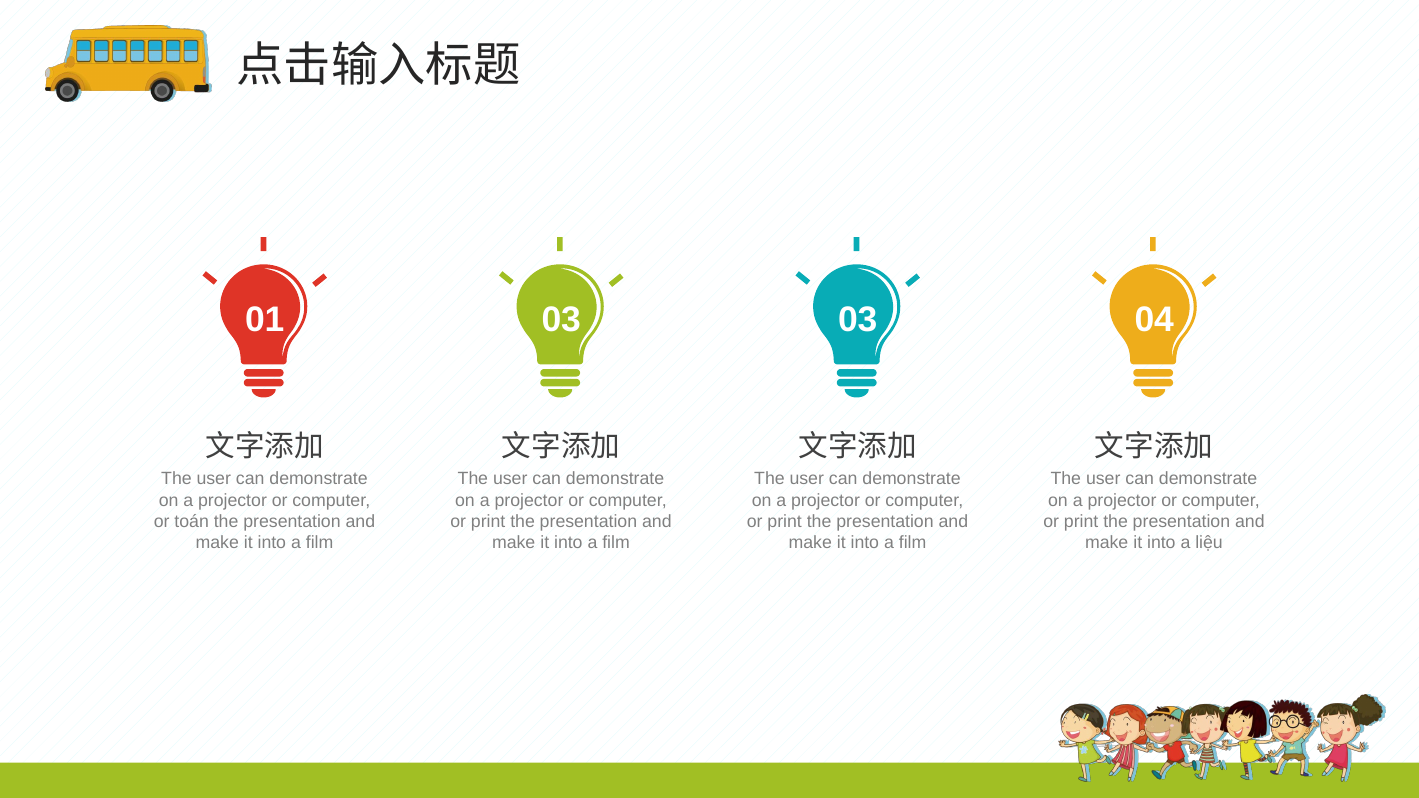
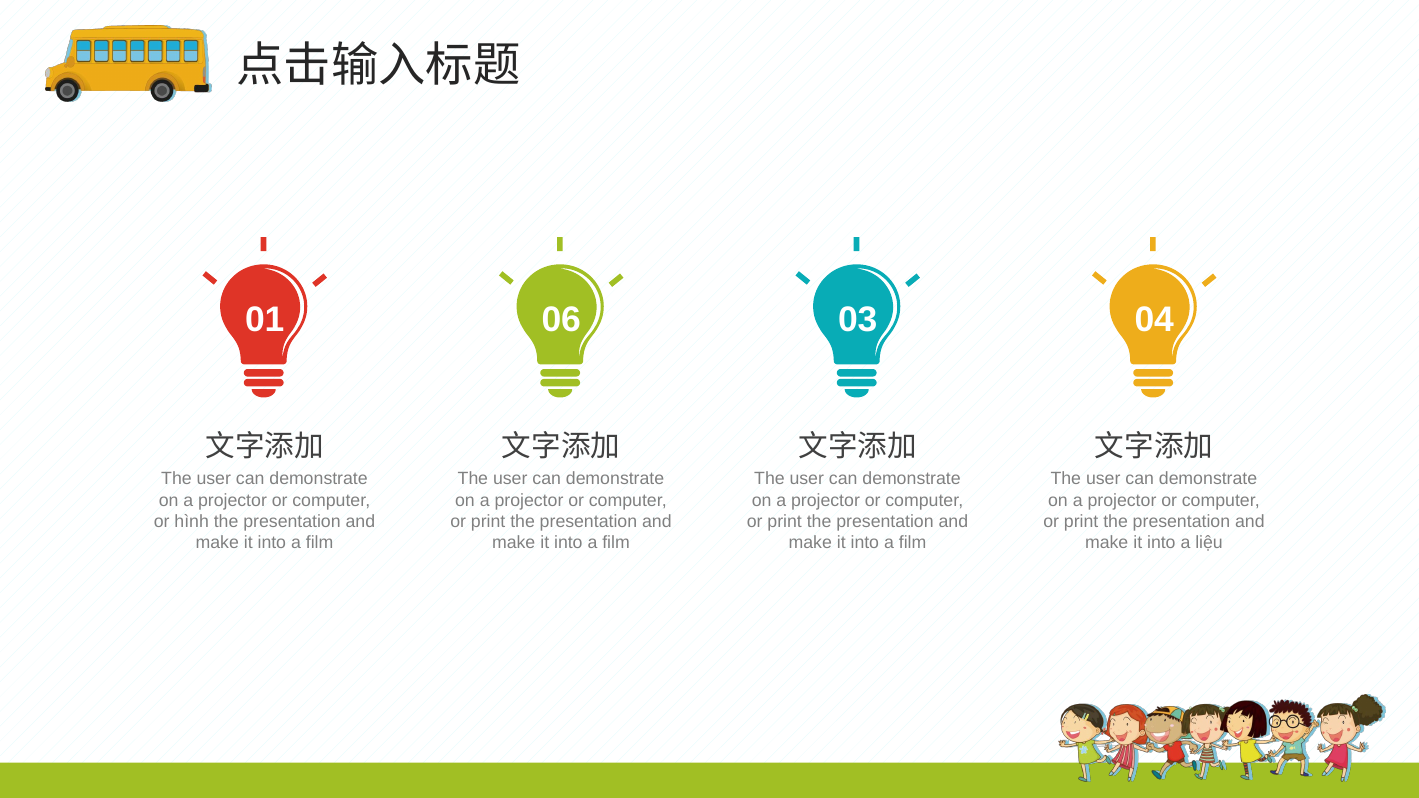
01 03: 03 -> 06
toán: toán -> hình
